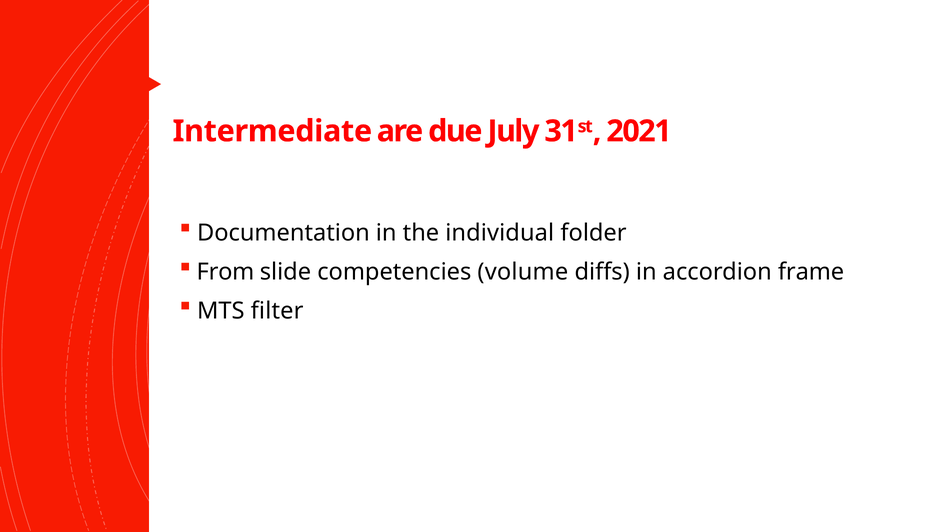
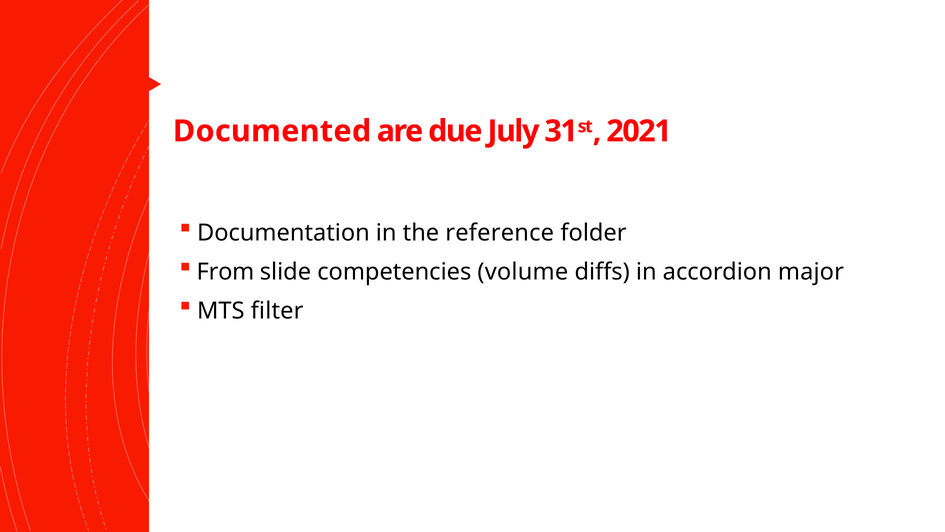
Intermediate: Intermediate -> Documented
individual: individual -> reference
frame: frame -> major
